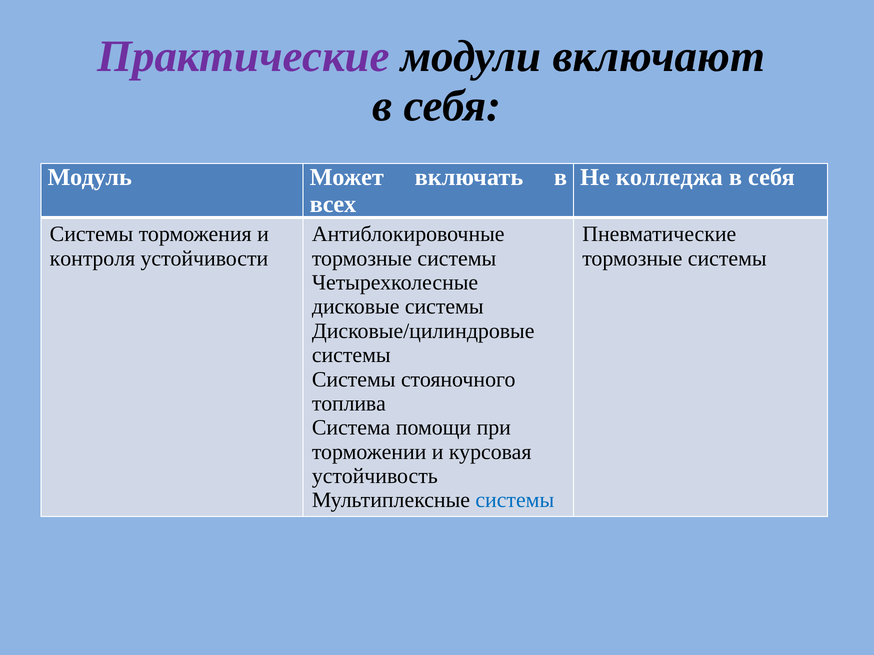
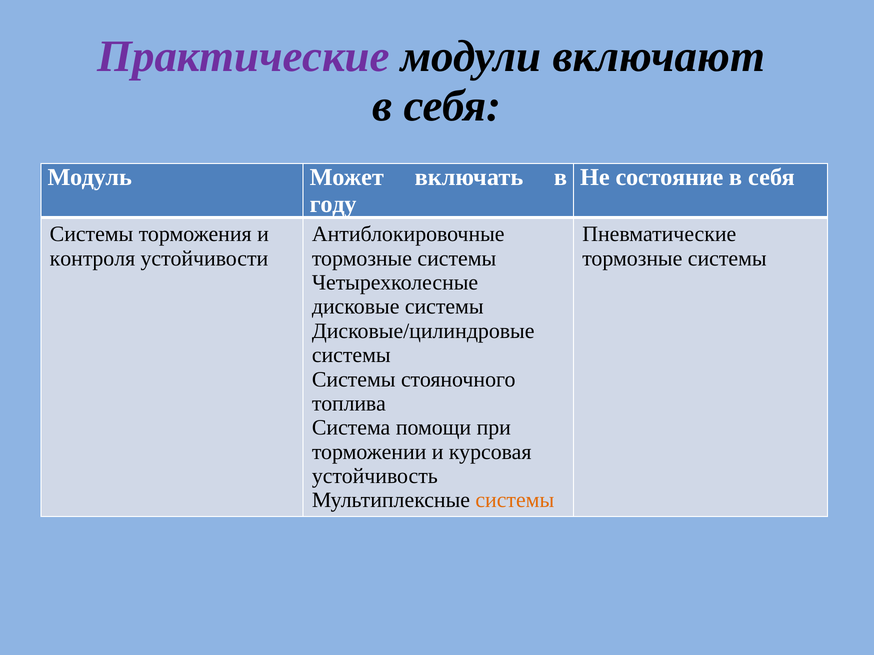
колледжа: колледжа -> состояние
всех: всех -> году
системы at (515, 501) colour: blue -> orange
